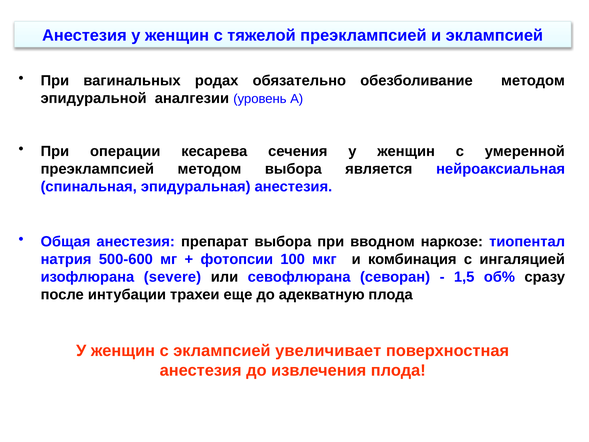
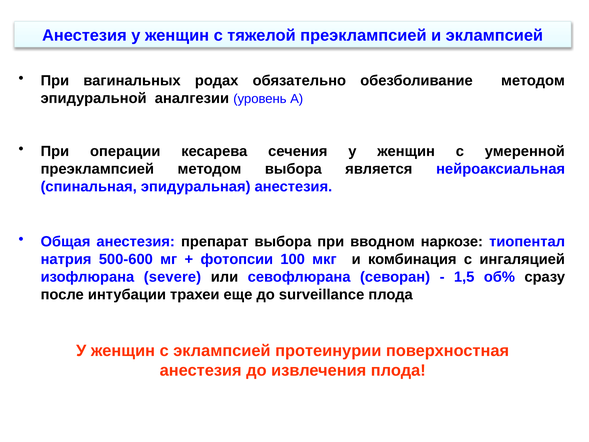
адекватную: адекватную -> surveillance
увеличивает: увеличивает -> протеинурии
